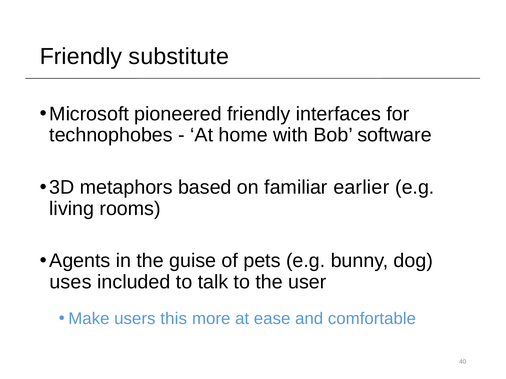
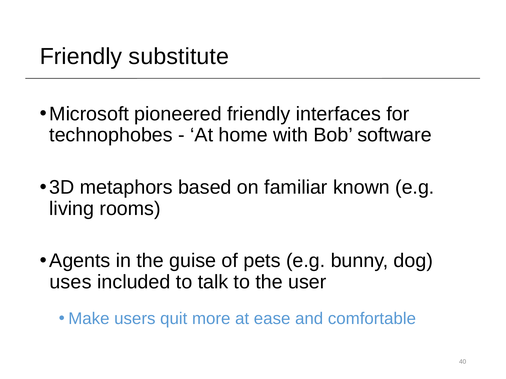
earlier: earlier -> known
this: this -> quit
